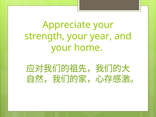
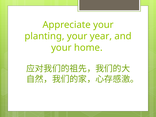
strength: strength -> planting
